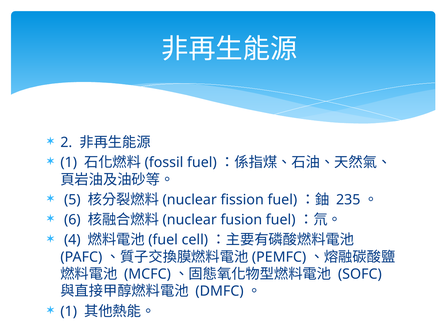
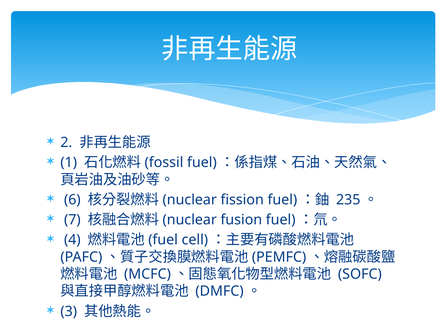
5: 5 -> 6
6: 6 -> 7
1 at (69, 311): 1 -> 3
